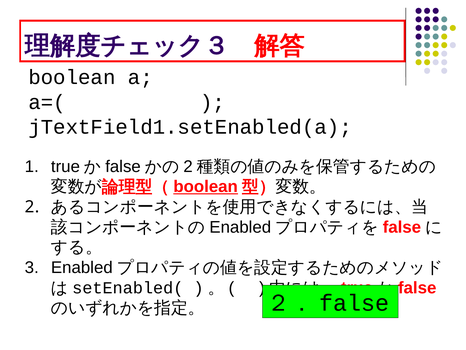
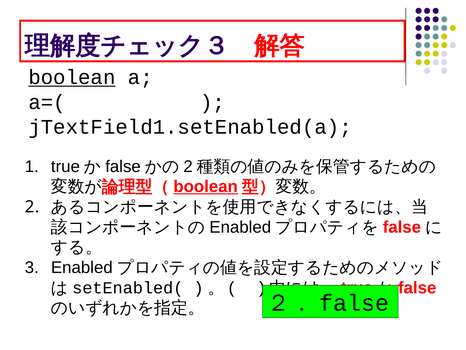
boolean at (72, 77) underline: none -> present
